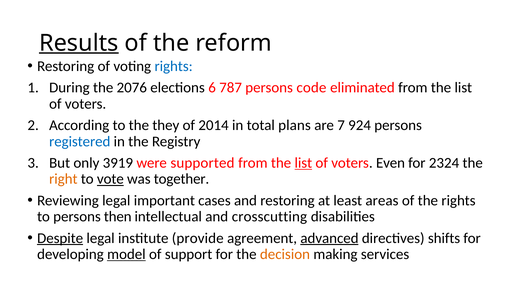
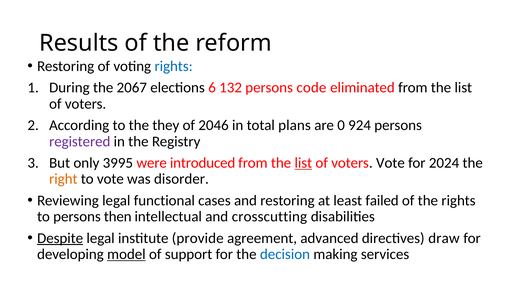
Results underline: present -> none
2076: 2076 -> 2067
787: 787 -> 132
2014: 2014 -> 2046
7: 7 -> 0
registered colour: blue -> purple
3919: 3919 -> 3995
supported: supported -> introduced
voters Even: Even -> Vote
2324: 2324 -> 2024
vote at (110, 179) underline: present -> none
together: together -> disorder
important: important -> functional
areas: areas -> failed
advanced underline: present -> none
shifts: shifts -> draw
decision colour: orange -> blue
